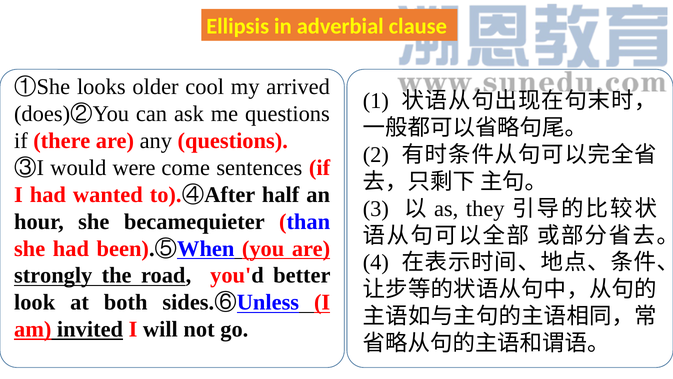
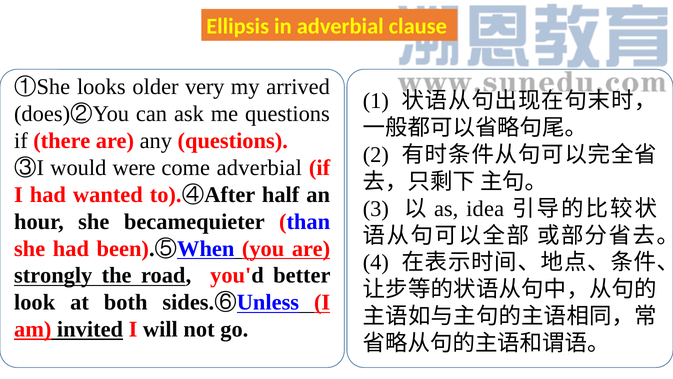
cool: cool -> very
come sentences: sentences -> adverbial
they: they -> idea
